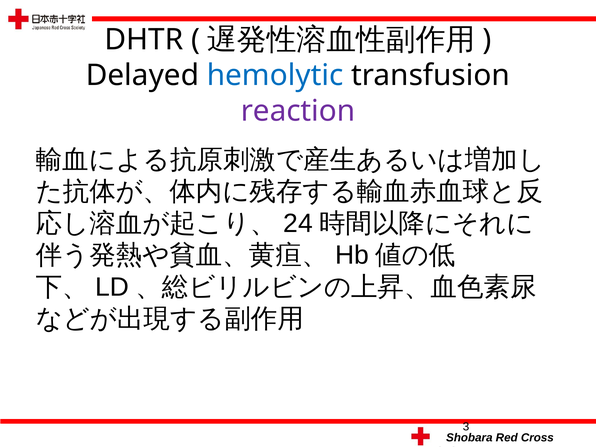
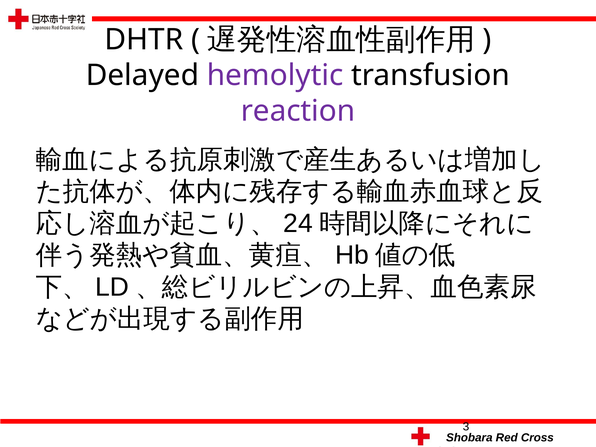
hemolytic colour: blue -> purple
